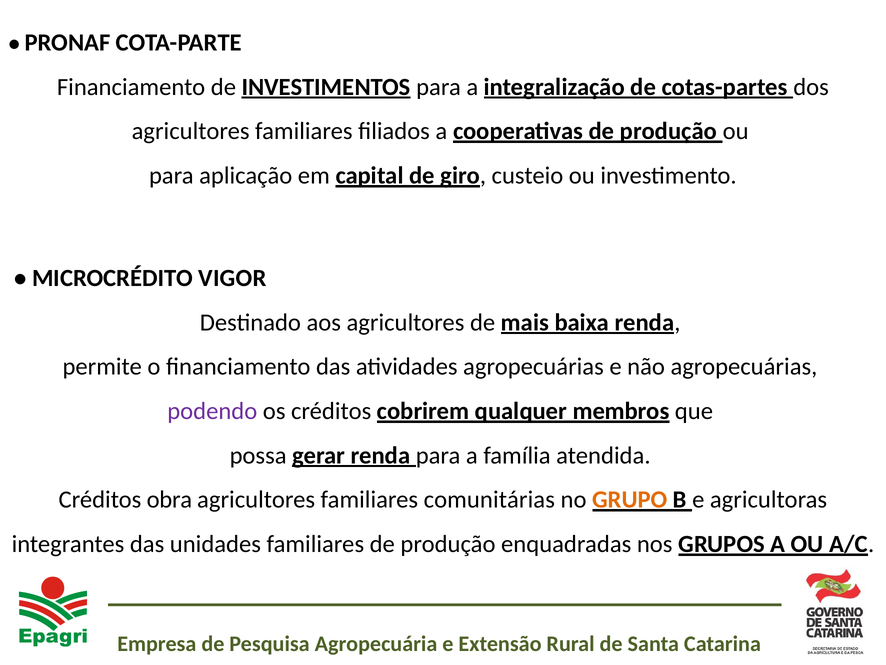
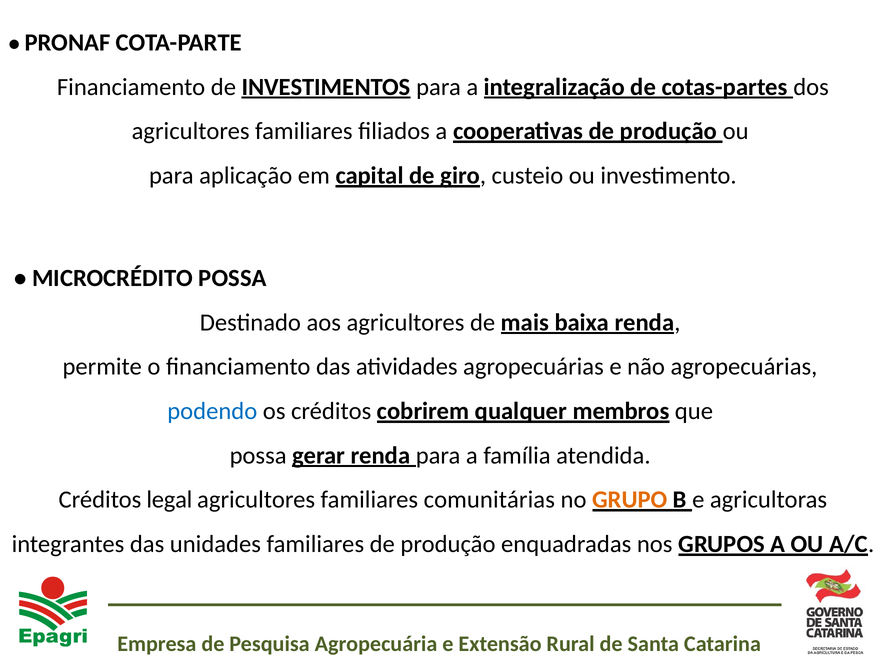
MICROCRÉDITO VIGOR: VIGOR -> POSSA
podendo colour: purple -> blue
obra: obra -> legal
